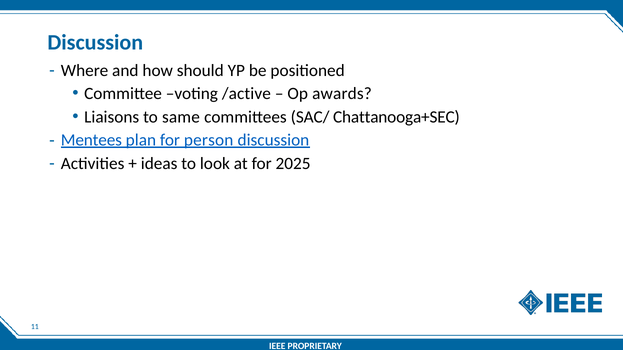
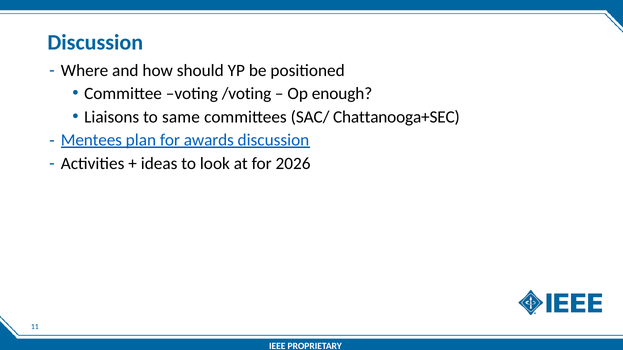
/active: /active -> /voting
awards: awards -> enough
person: person -> awards
2025: 2025 -> 2026
